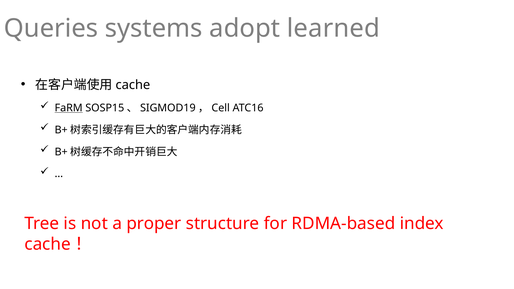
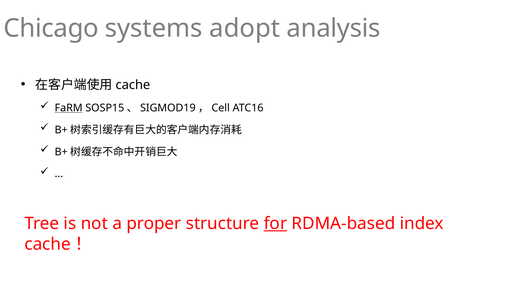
Queries: Queries -> Chicago
learned: learned -> analysis
for underline: none -> present
